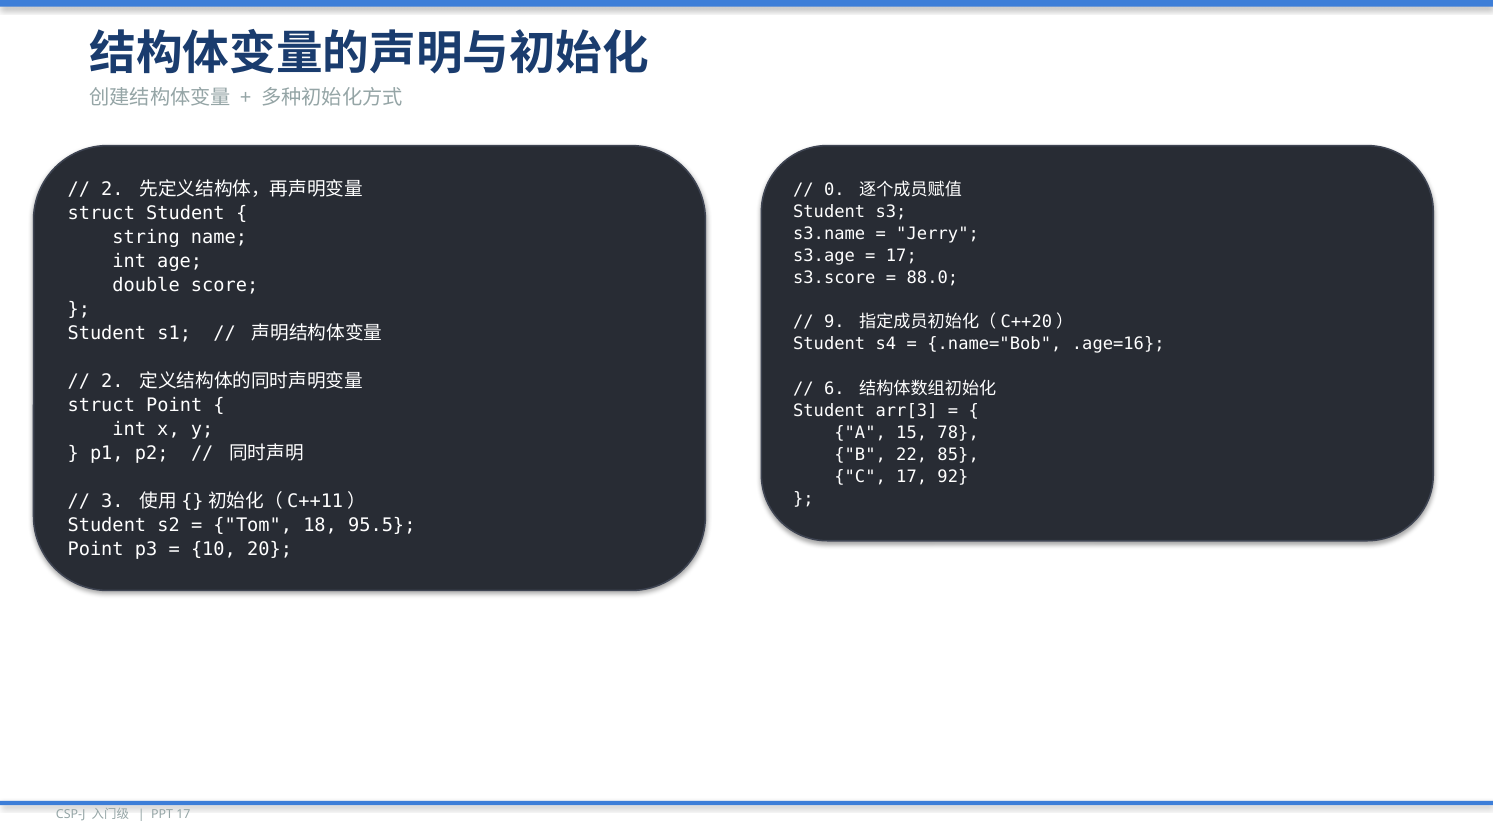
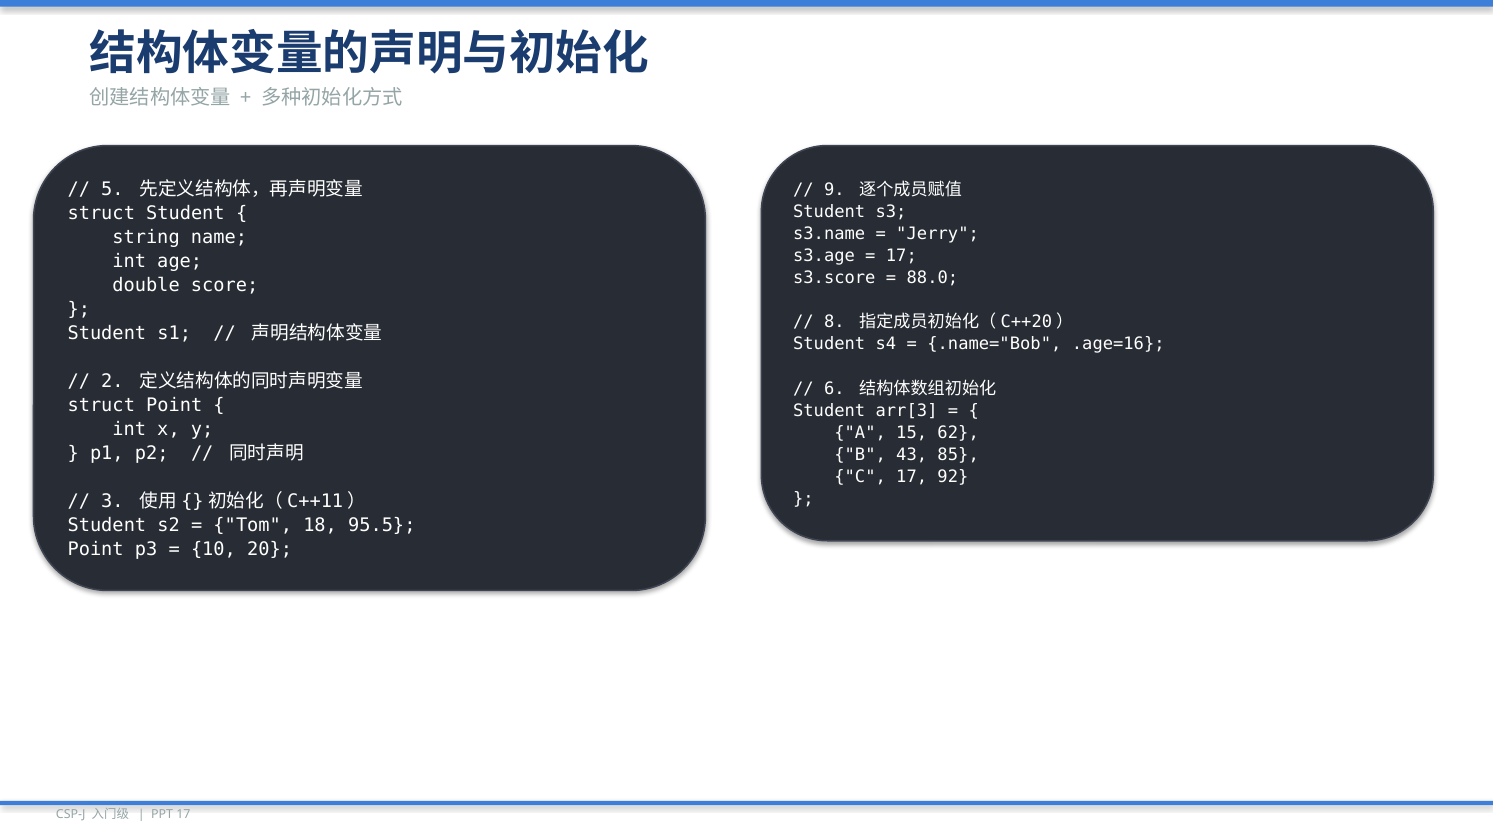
2 at (112, 190): 2 -> 5
0: 0 -> 9
9: 9 -> 8
78: 78 -> 62
22: 22 -> 43
